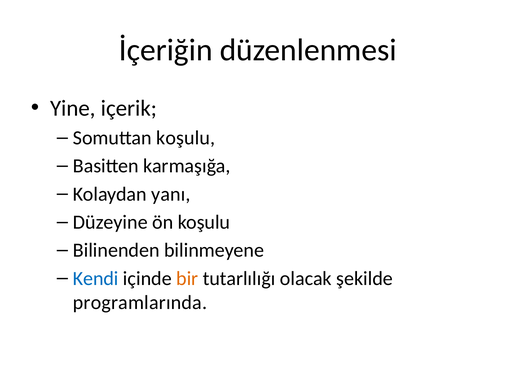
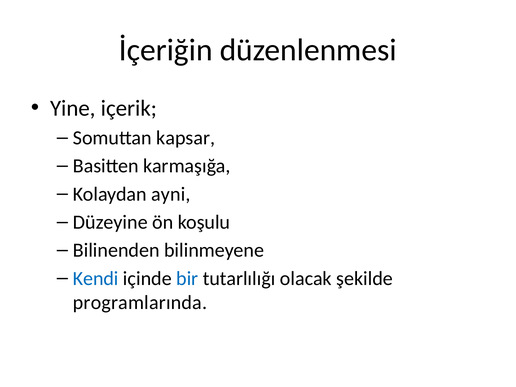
Somuttan koşulu: koşulu -> kapsar
yanı: yanı -> ayni
bir colour: orange -> blue
